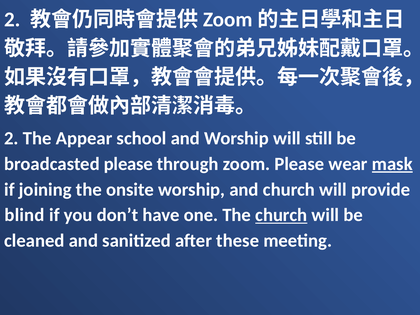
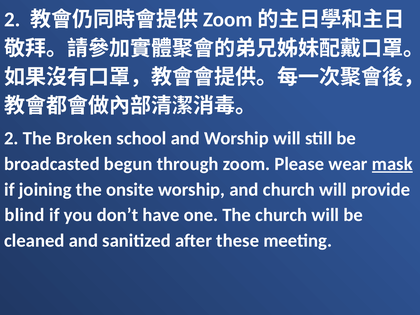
Appear: Appear -> Broken
broadcasted please: please -> begun
church at (281, 215) underline: present -> none
